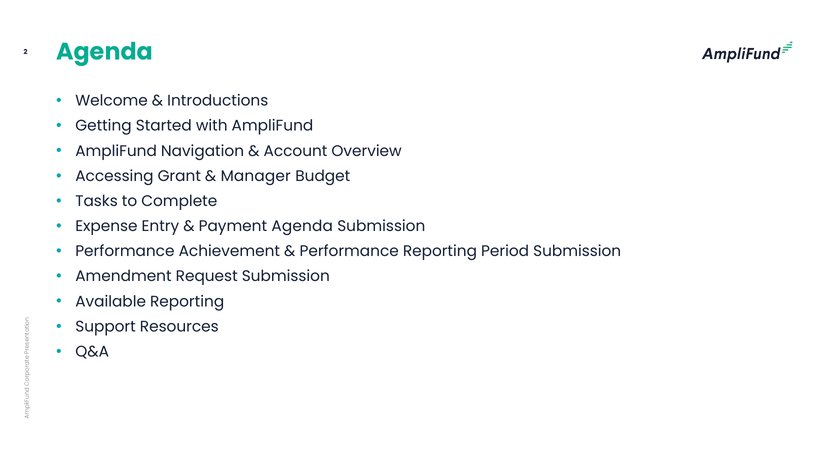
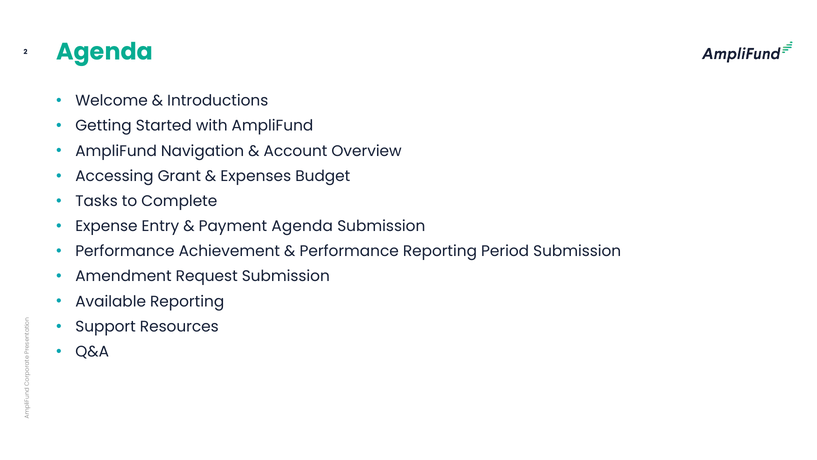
Manager: Manager -> Expenses
